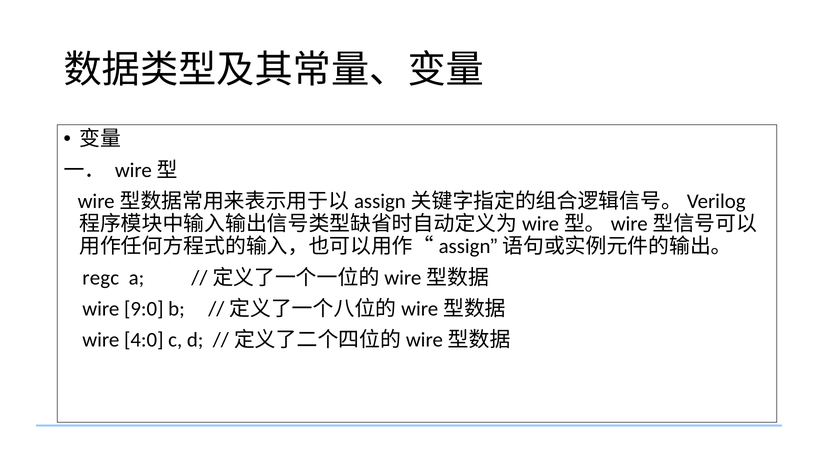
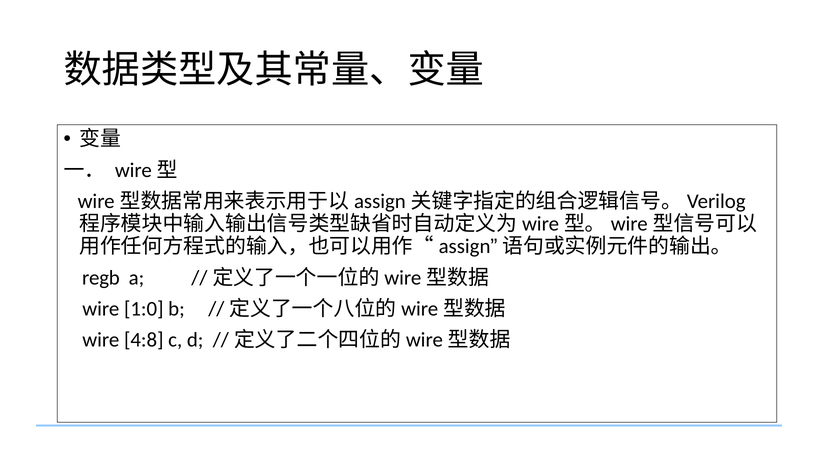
regc: regc -> regb
9:0: 9:0 -> 1:0
4:0: 4:0 -> 4:8
